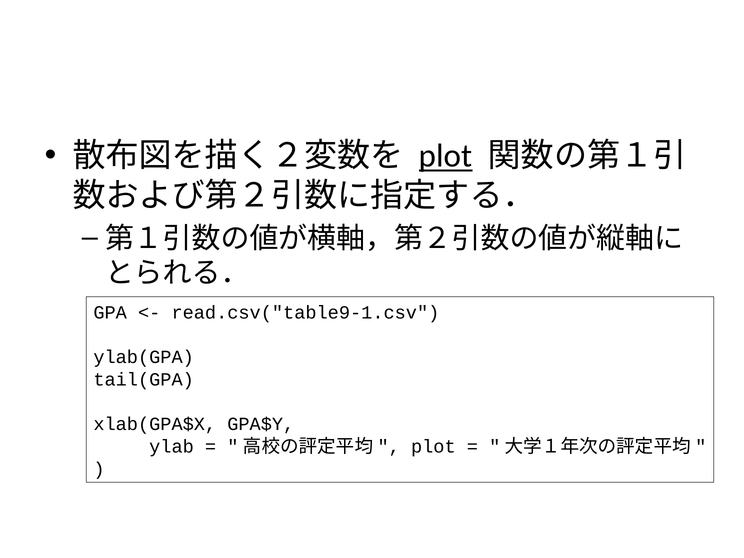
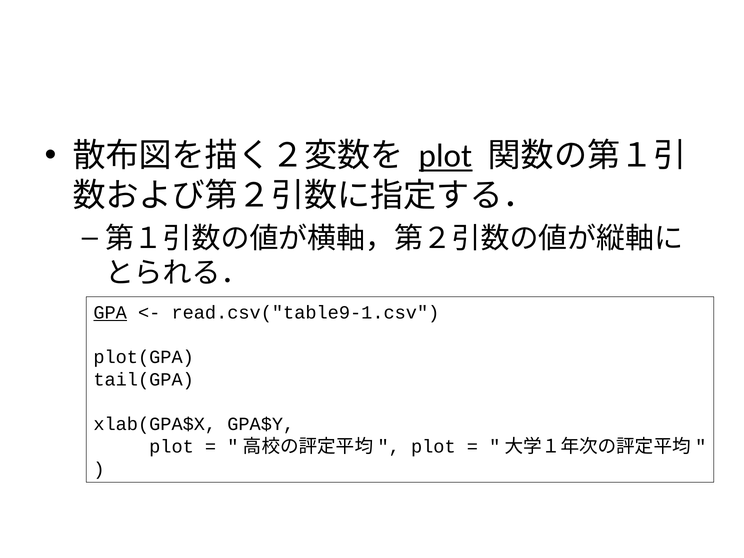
GPA underline: none -> present
ylab(GPA: ylab(GPA -> plot(GPA
ylab at (172, 447): ylab -> plot
